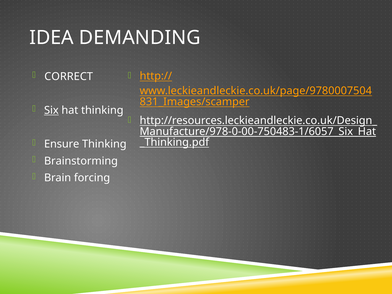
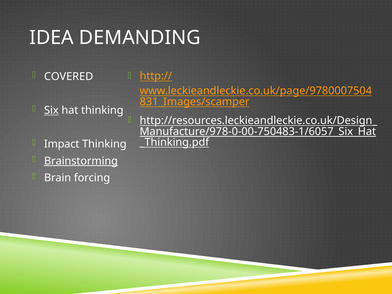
CORRECT: CORRECT -> COVERED
Ensure: Ensure -> Impact
Brainstorming underline: none -> present
